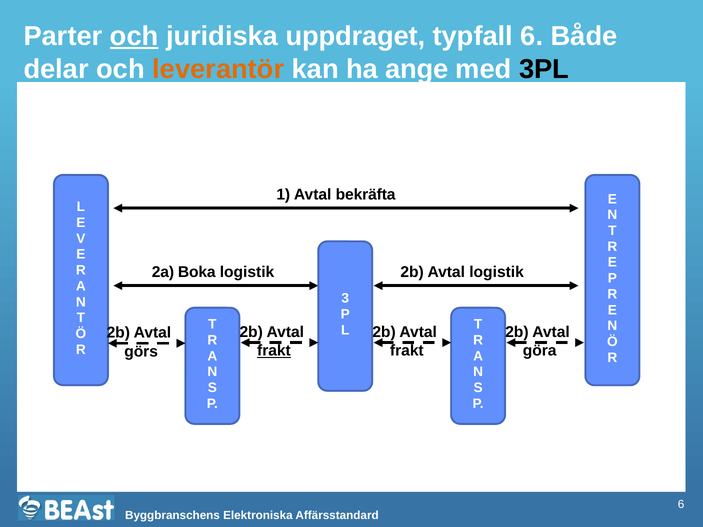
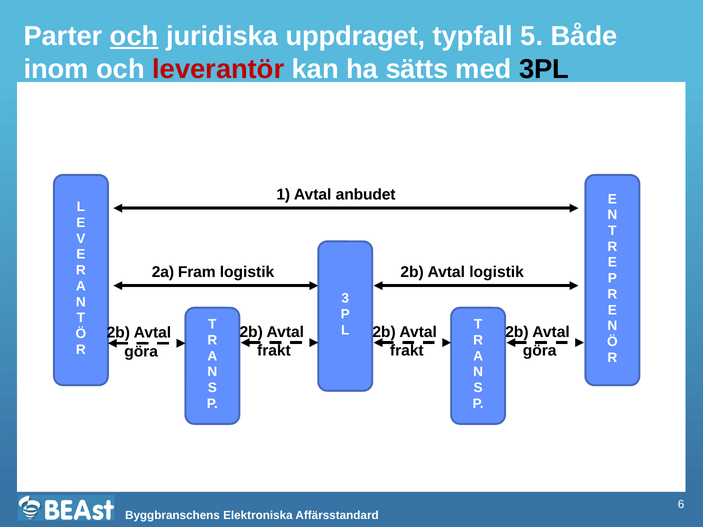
typfall 6: 6 -> 5
delar: delar -> inom
leverantör colour: orange -> red
ange: ange -> sätts
bekräfta: bekräfta -> anbudet
Boka: Boka -> Fram
frakt at (274, 351) underline: present -> none
görs at (141, 352): görs -> göra
